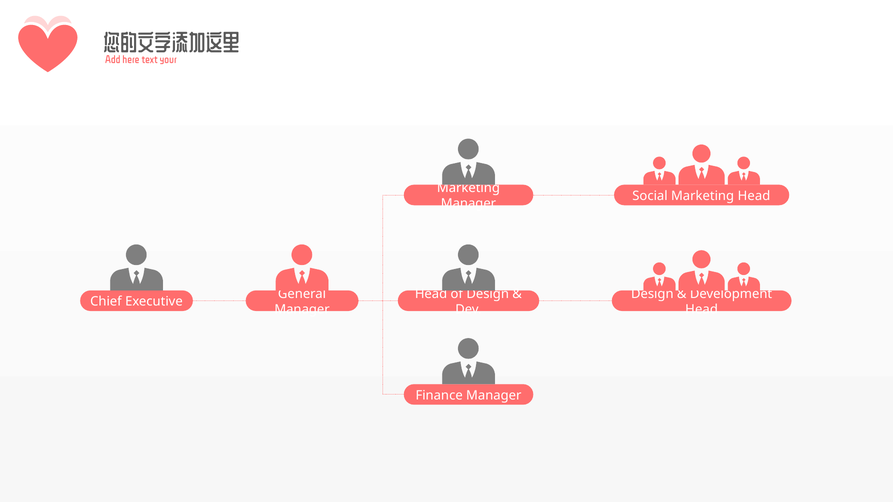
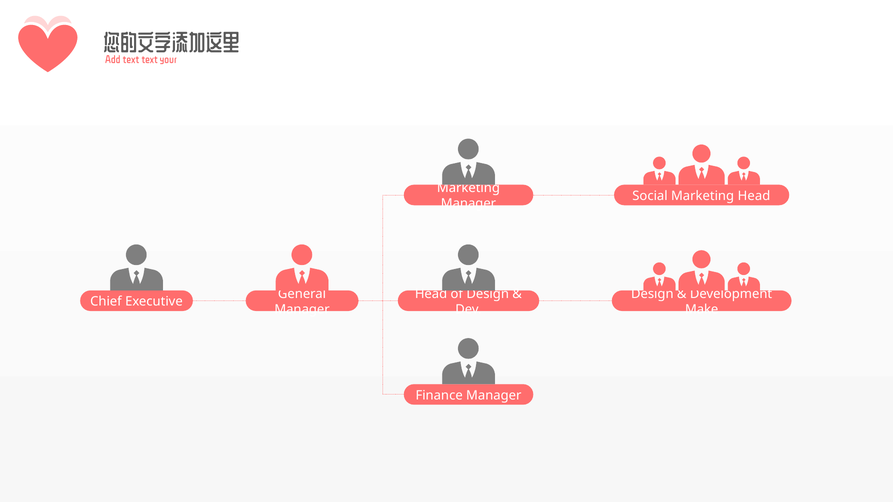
Add here: here -> text
Head at (702, 310): Head -> Make
